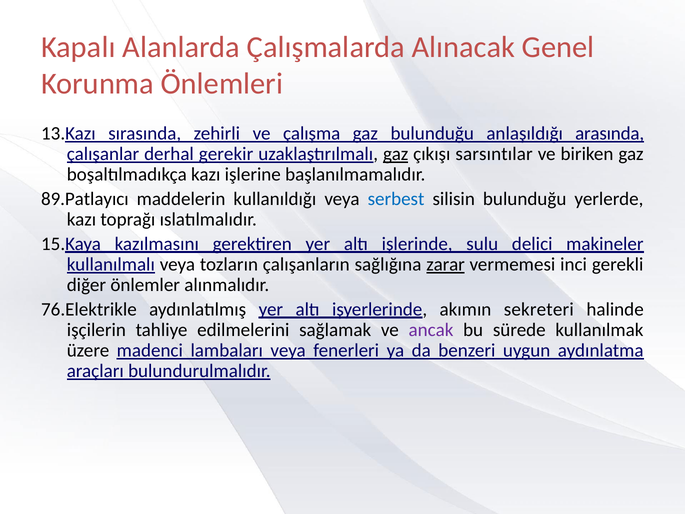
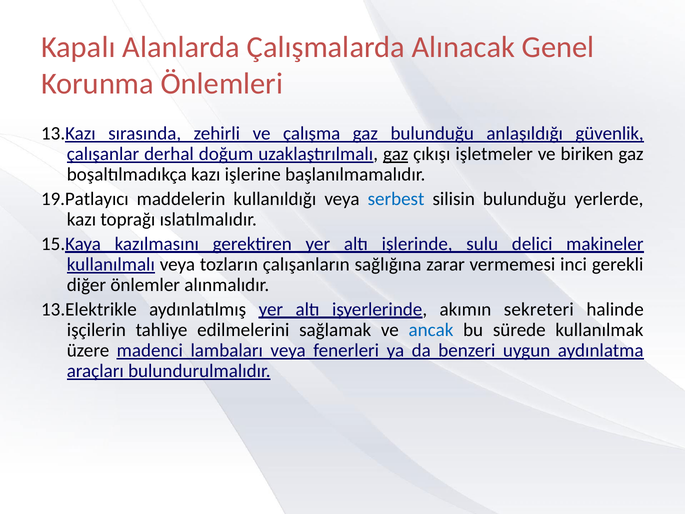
arasında: arasında -> güvenlik
gerekir: gerekir -> doğum
sarsıntılar: sarsıntılar -> işletmeler
89.Patlayıcı: 89.Patlayıcı -> 19.Patlayıcı
zarar underline: present -> none
76.Elektrikle: 76.Elektrikle -> 13.Elektrikle
ancak colour: purple -> blue
